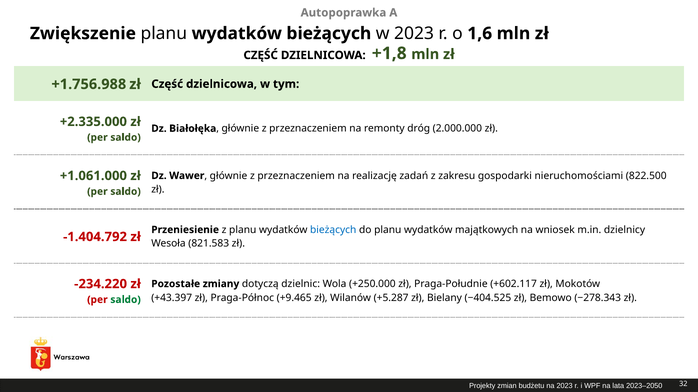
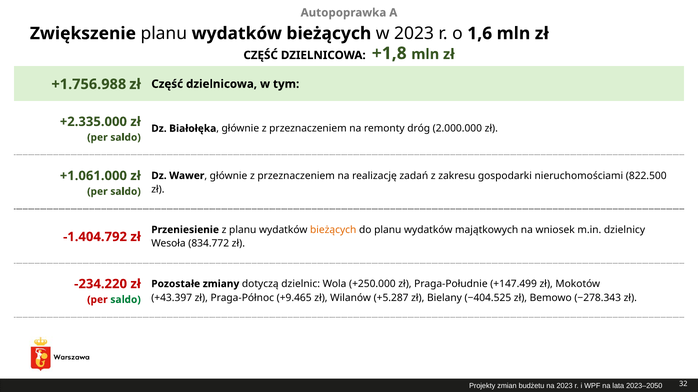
bieżących at (333, 230) colour: blue -> orange
821.583: 821.583 -> 834.772
+602.117: +602.117 -> +147.499
